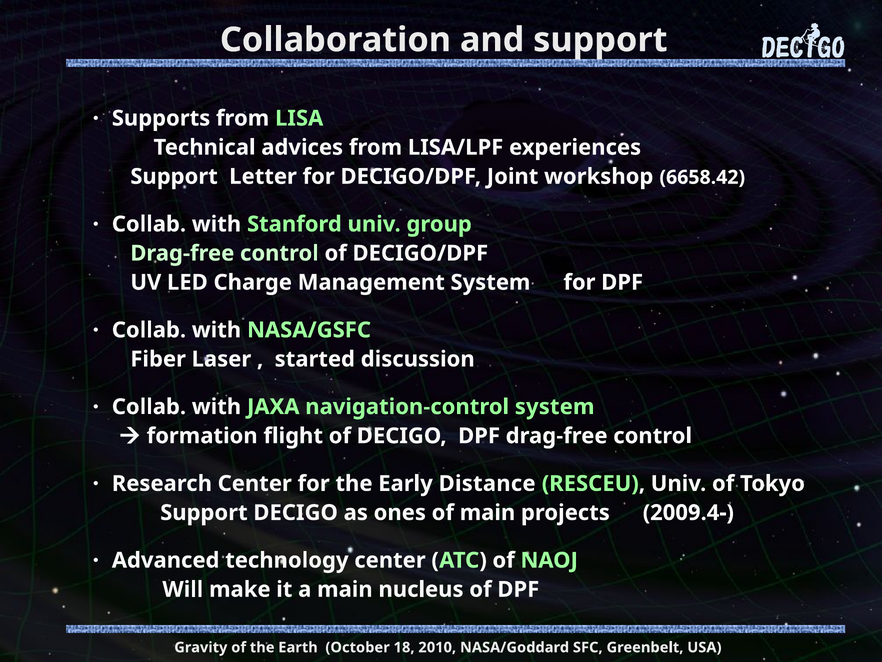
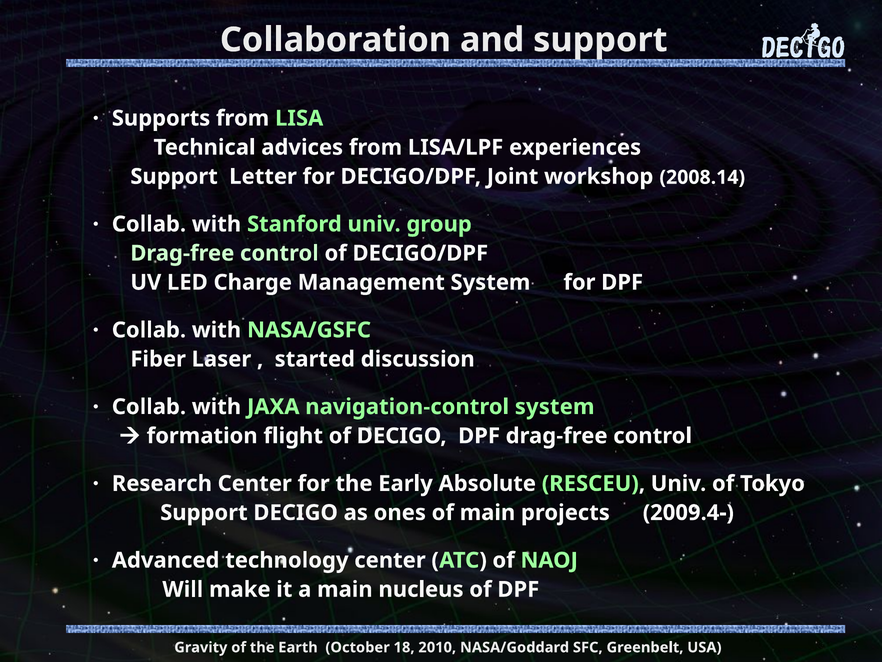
6658.42: 6658.42 -> 2008.14
Distance: Distance -> Absolute
